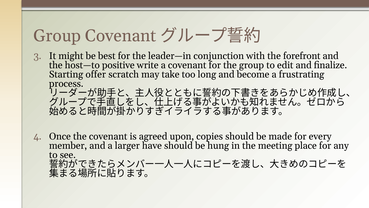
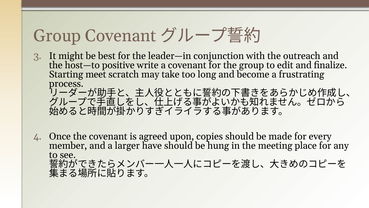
forefront: forefront -> outreach
offer: offer -> meet
